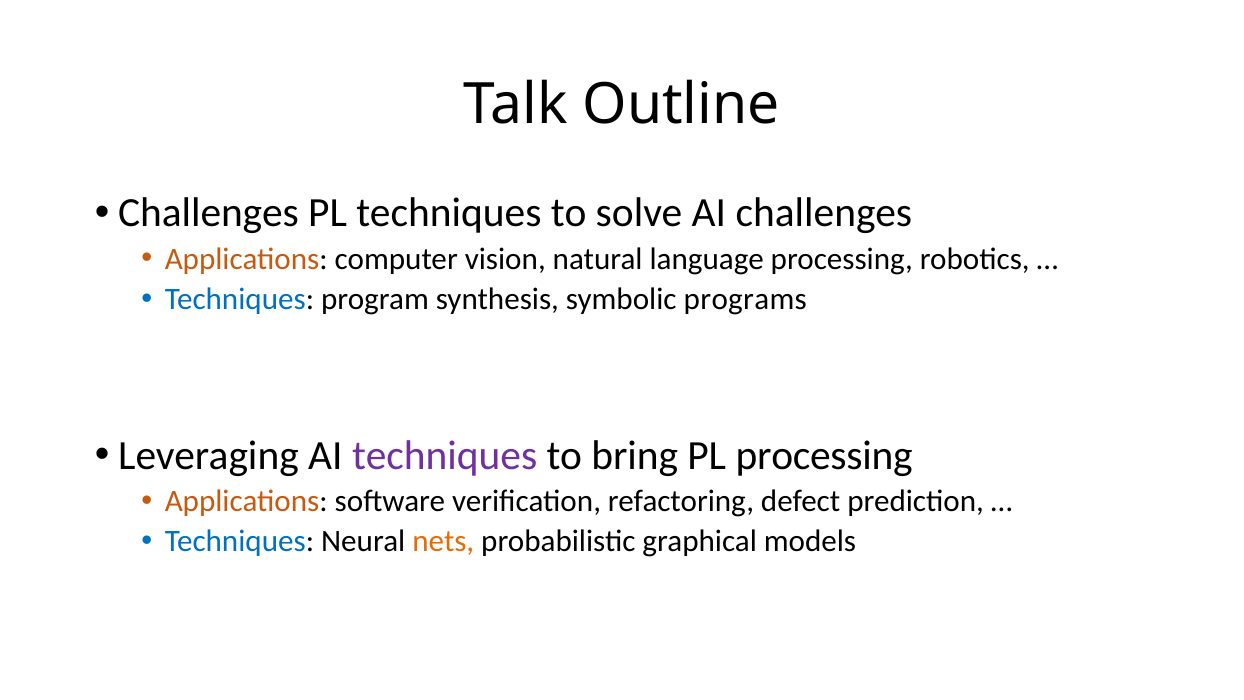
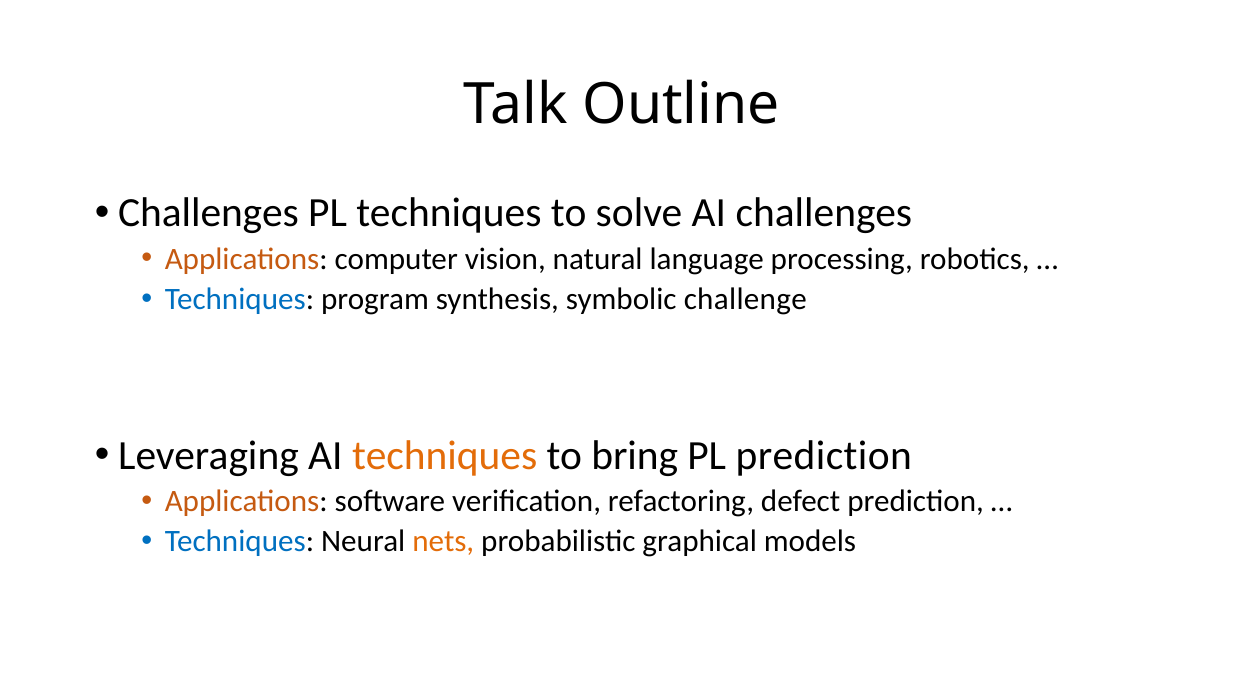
programs: programs -> challenge
techniques at (445, 455) colour: purple -> orange
PL processing: processing -> prediction
